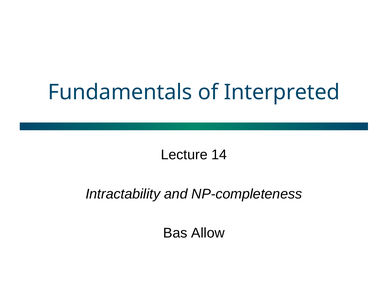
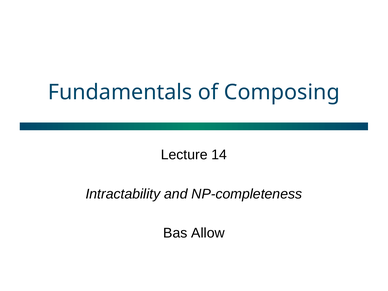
Interpreted: Interpreted -> Composing
